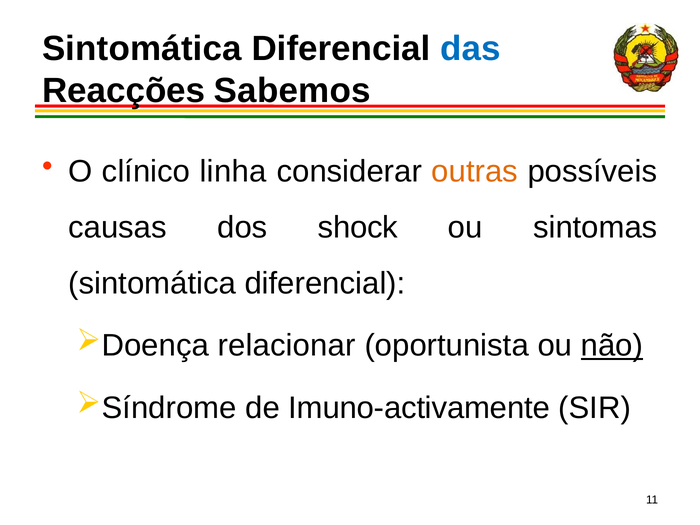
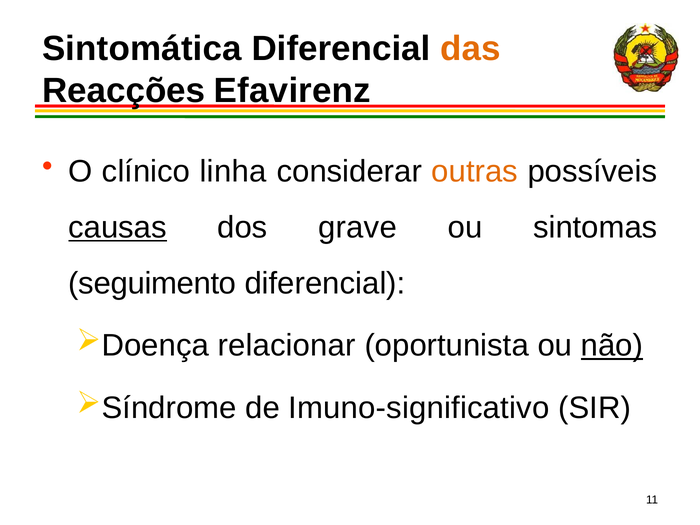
das colour: blue -> orange
Sabemos: Sabemos -> Efavirenz
causas underline: none -> present
shock: shock -> grave
sintomática at (152, 283): sintomática -> seguimento
Imuno-activamente: Imuno-activamente -> Imuno-significativo
